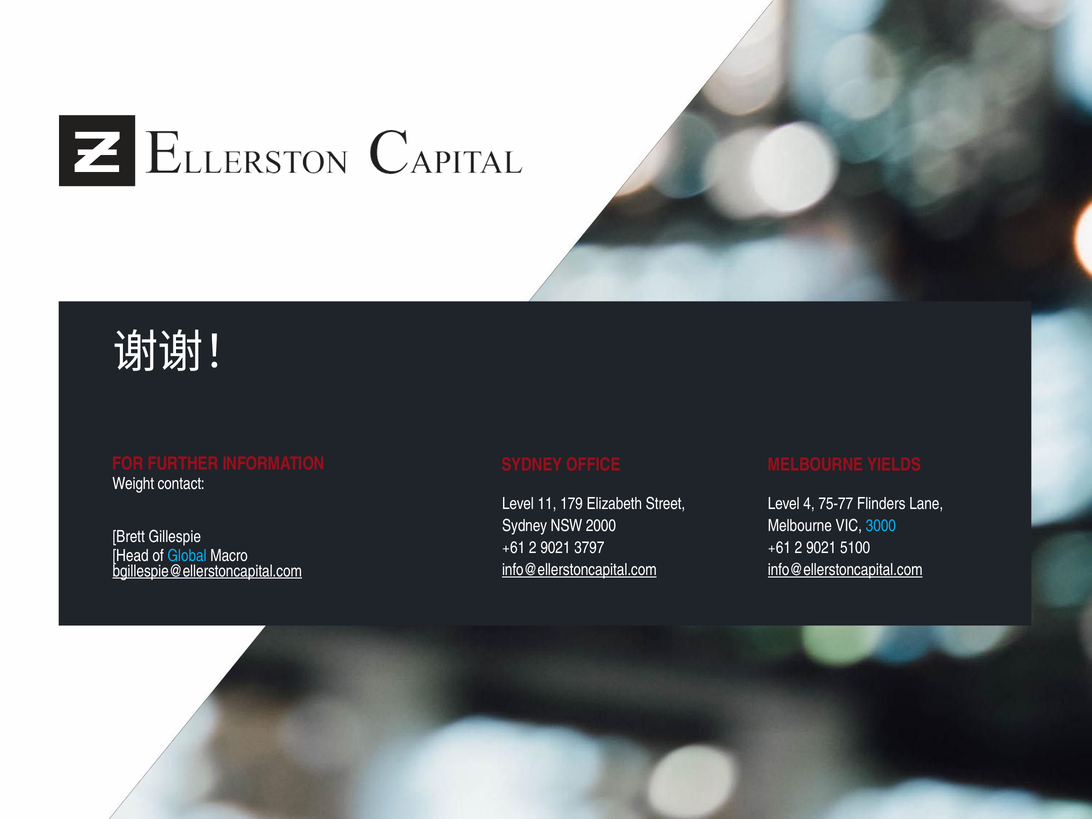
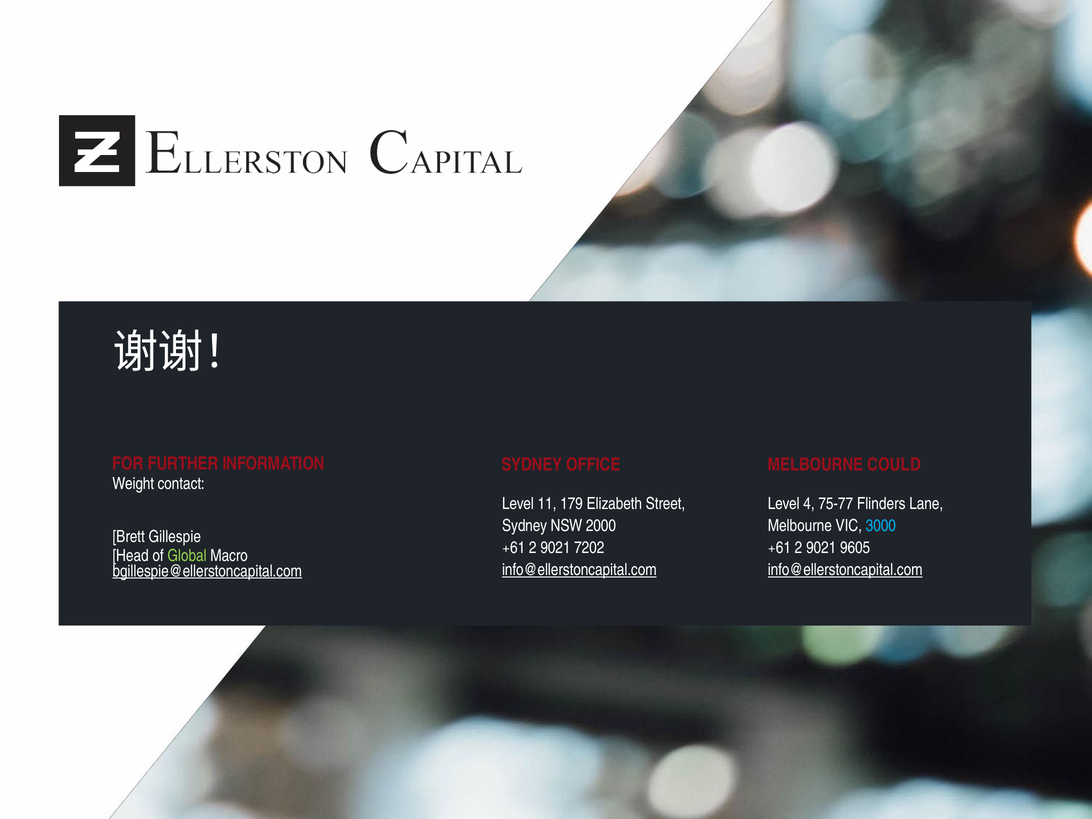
YIELDS: YIELDS -> COULD
3797: 3797 -> 7202
5100: 5100 -> 9605
Global colour: light blue -> light green
